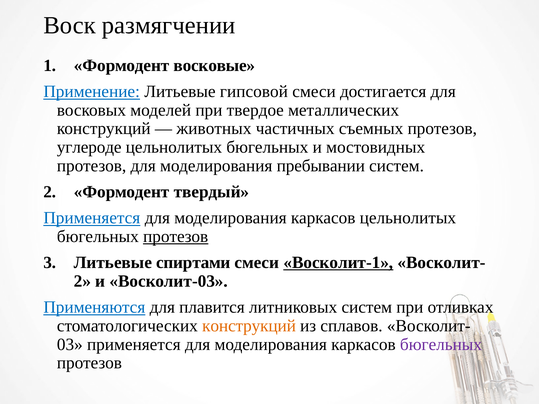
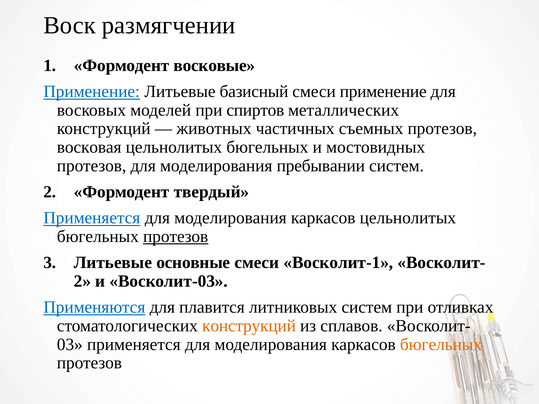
гипсовой: гипсовой -> базисный
смеси достигается: достигается -> применение
твердое: твердое -> спиртов
углероде: углероде -> восковая
спиртами: спиртами -> основные
Восколит-1 underline: present -> none
бюгельных at (441, 345) colour: purple -> orange
